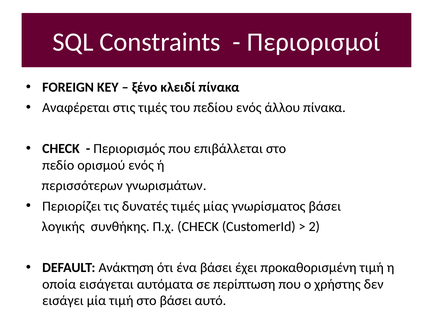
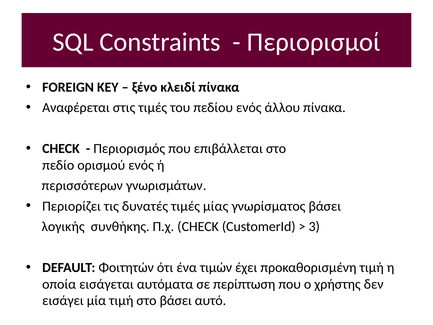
2: 2 -> 3
Ανάκτηση: Ανάκτηση -> Φοιτητών
ένα βάσει: βάσει -> τιμών
